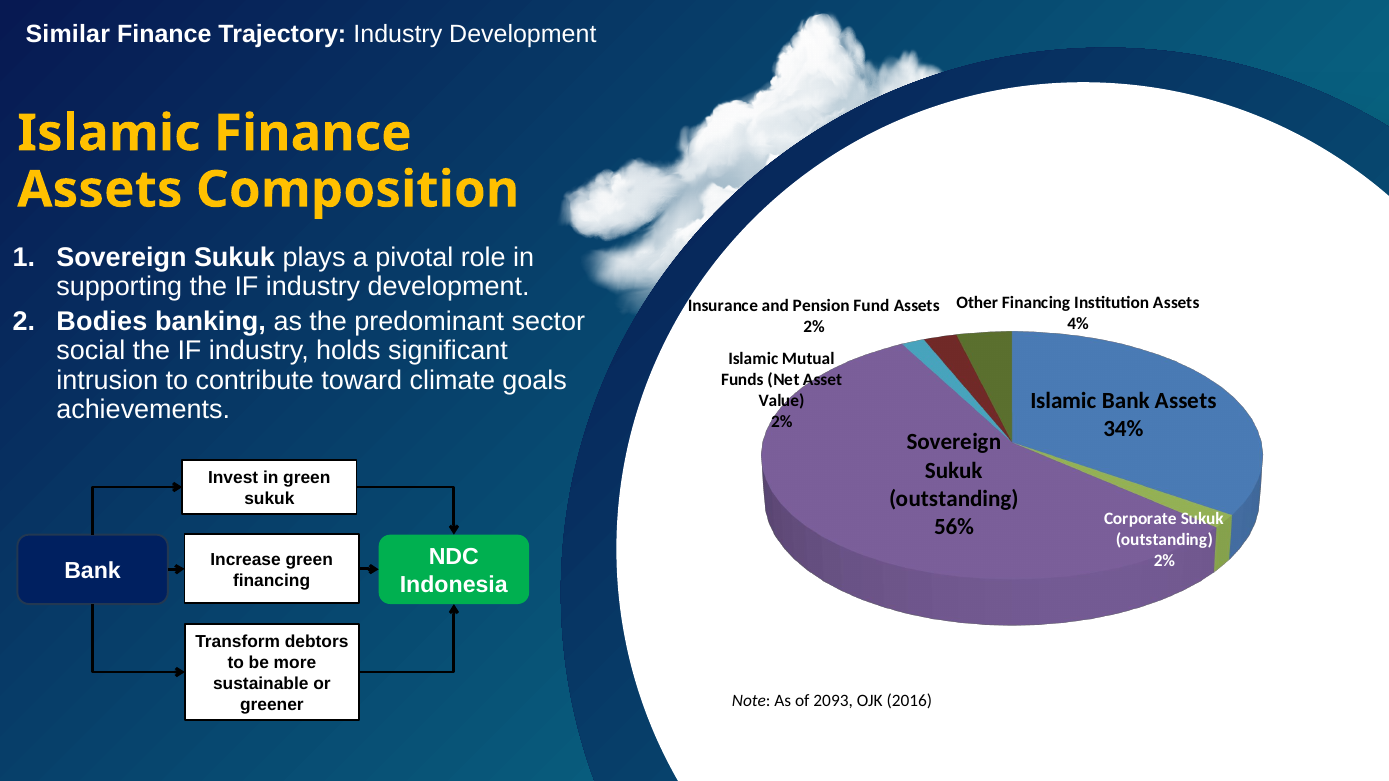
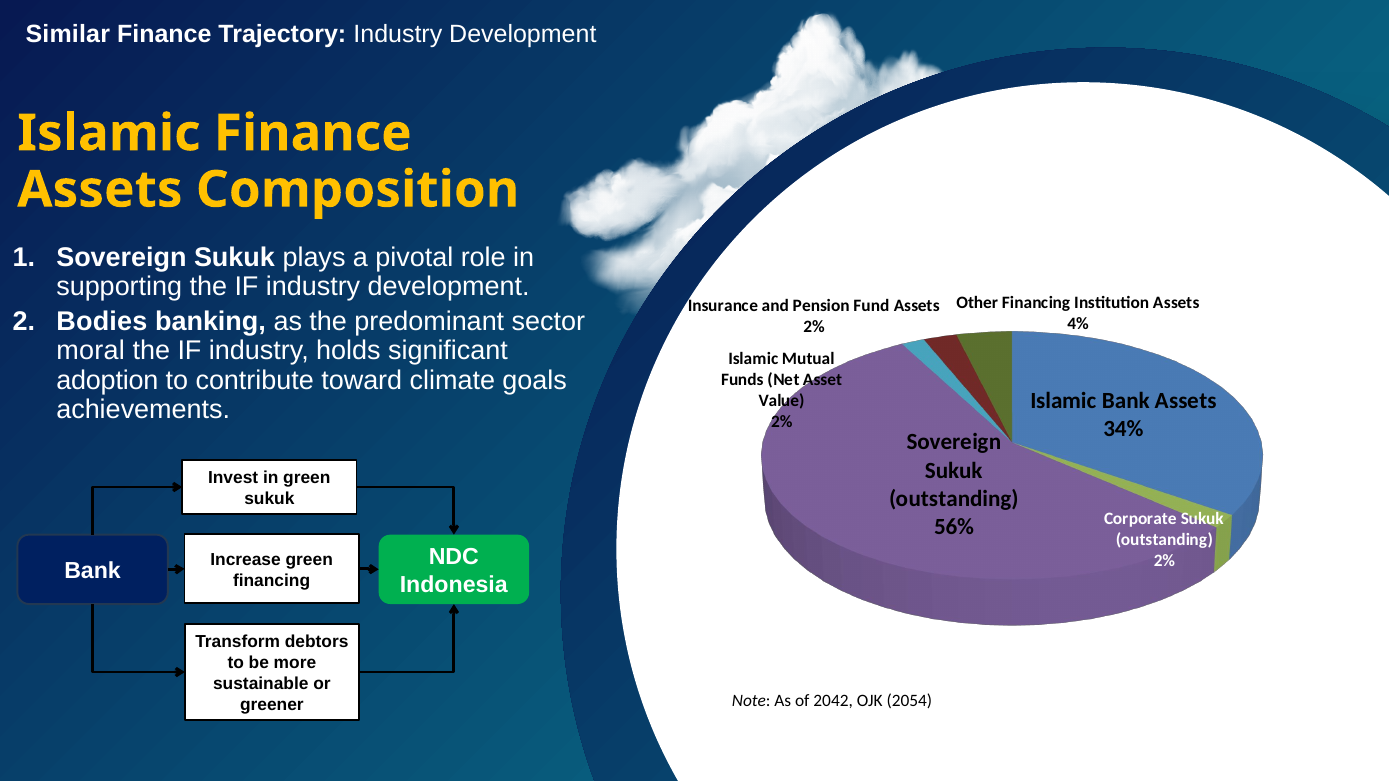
social: social -> moral
intrusion: intrusion -> adoption
2093: 2093 -> 2042
2016: 2016 -> 2054
